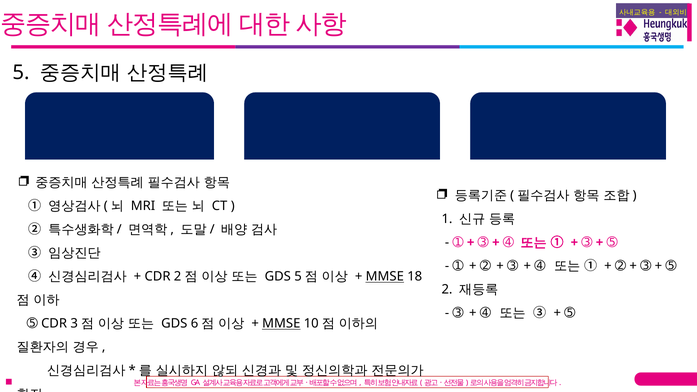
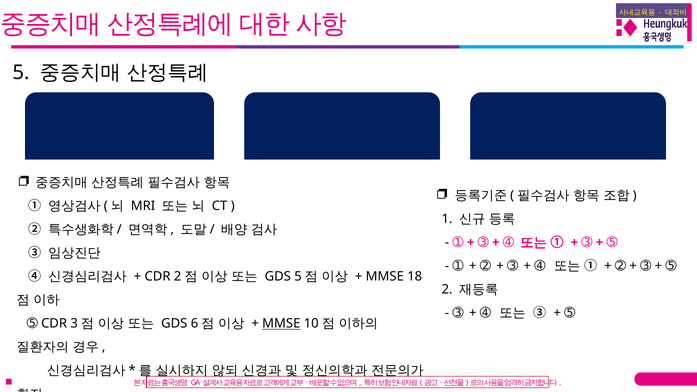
MMSE at (385, 277) underline: present -> none
